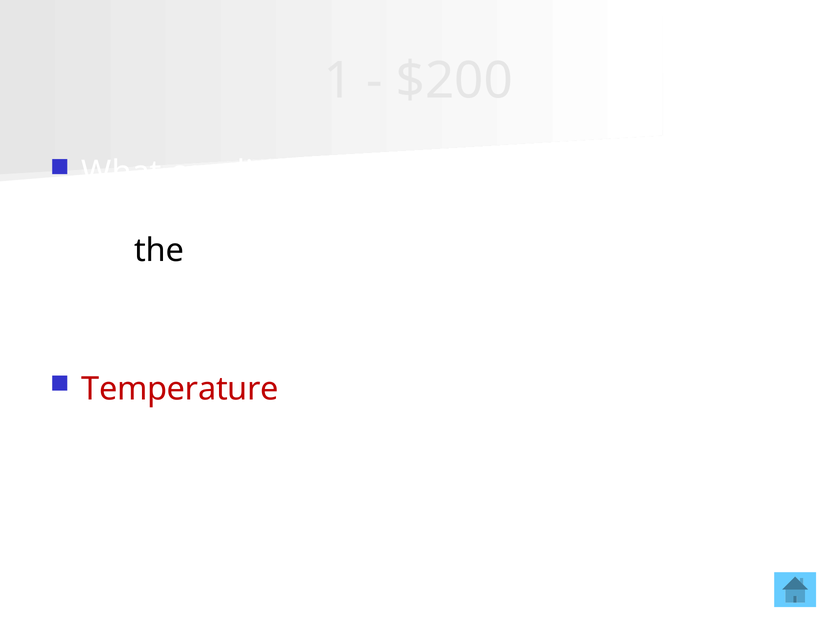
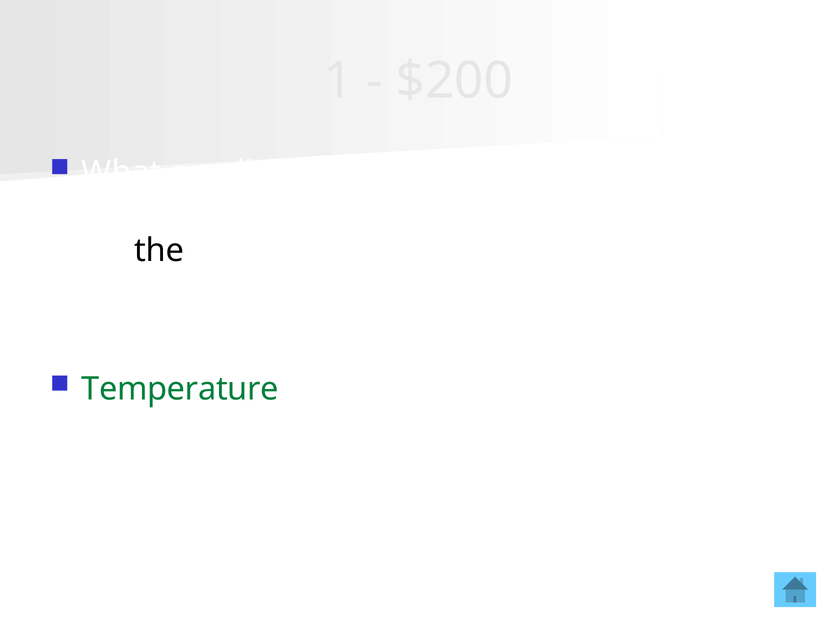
Temperature colour: red -> green
